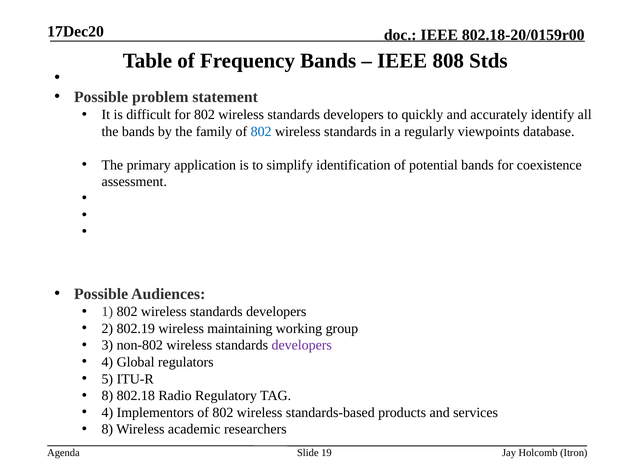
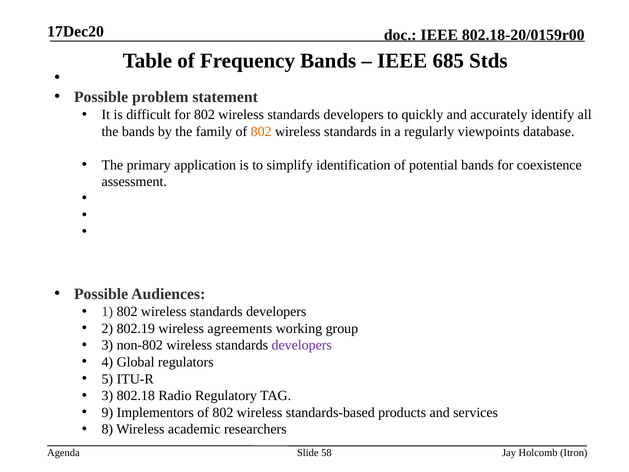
808: 808 -> 685
802 at (261, 131) colour: blue -> orange
maintaining: maintaining -> agreements
8 at (107, 395): 8 -> 3
4 at (107, 412): 4 -> 9
19: 19 -> 58
